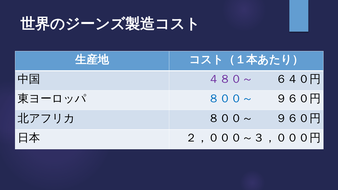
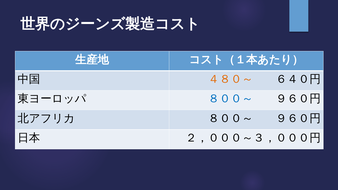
４８０～ colour: purple -> orange
